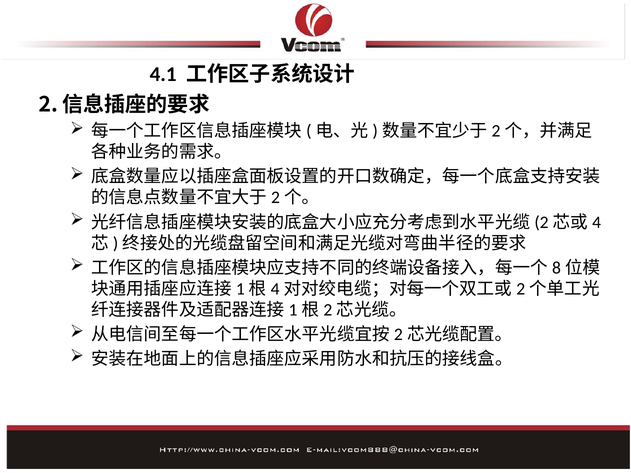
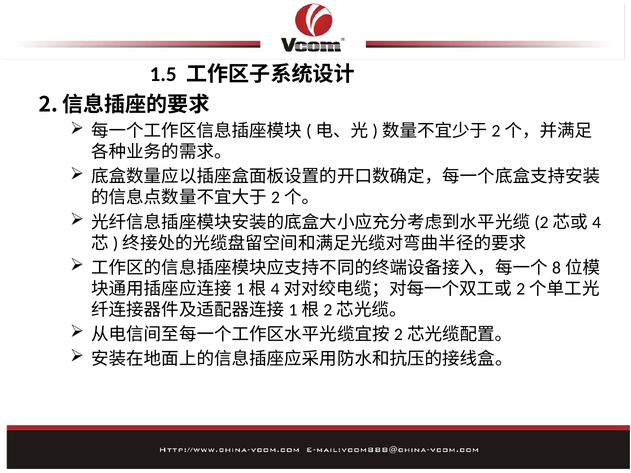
4.1: 4.1 -> 1.5
